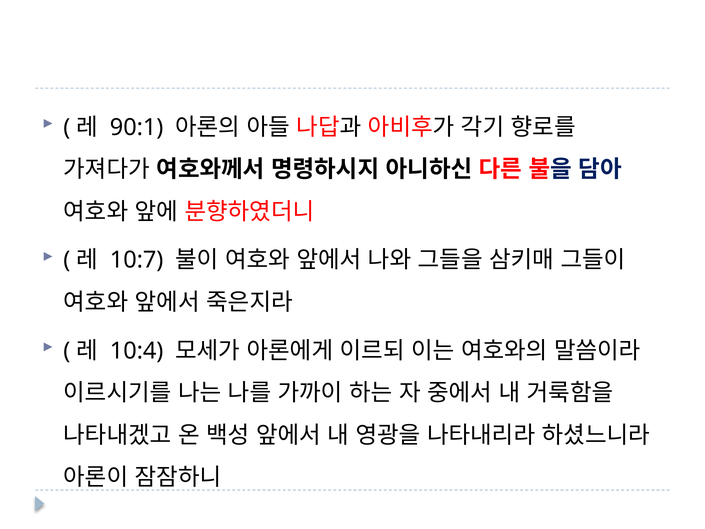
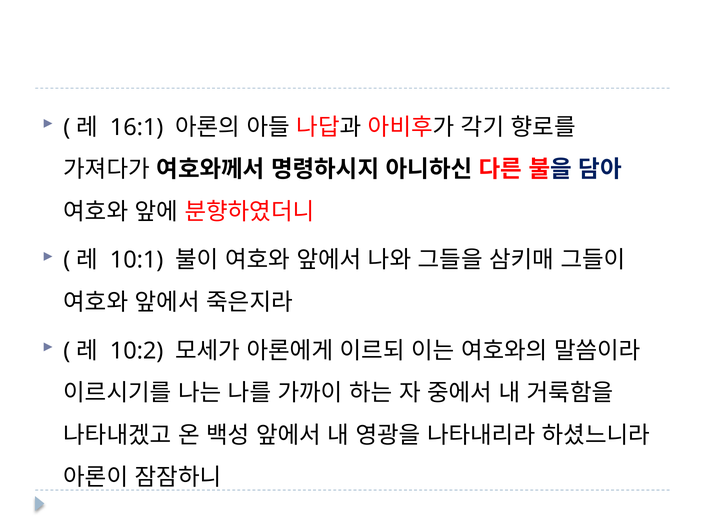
90:1: 90:1 -> 16:1
10:7: 10:7 -> 10:1
10:4: 10:4 -> 10:2
